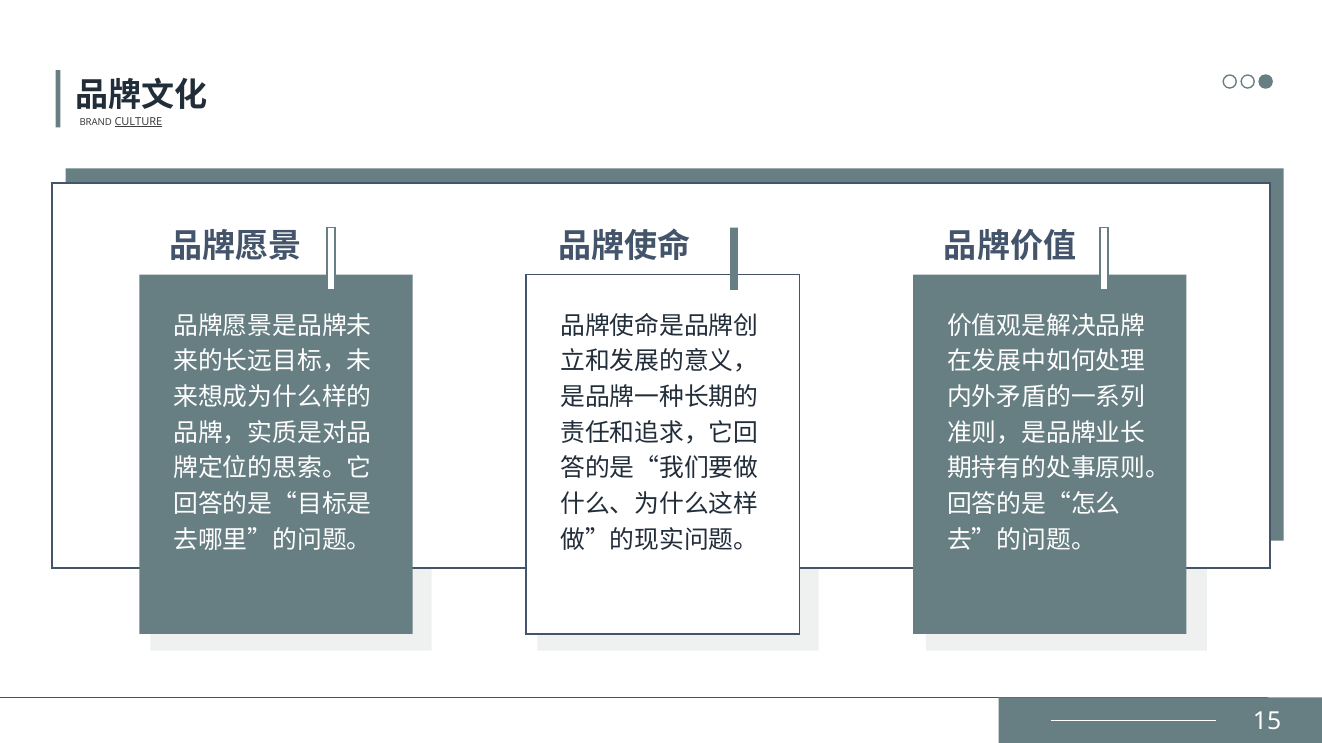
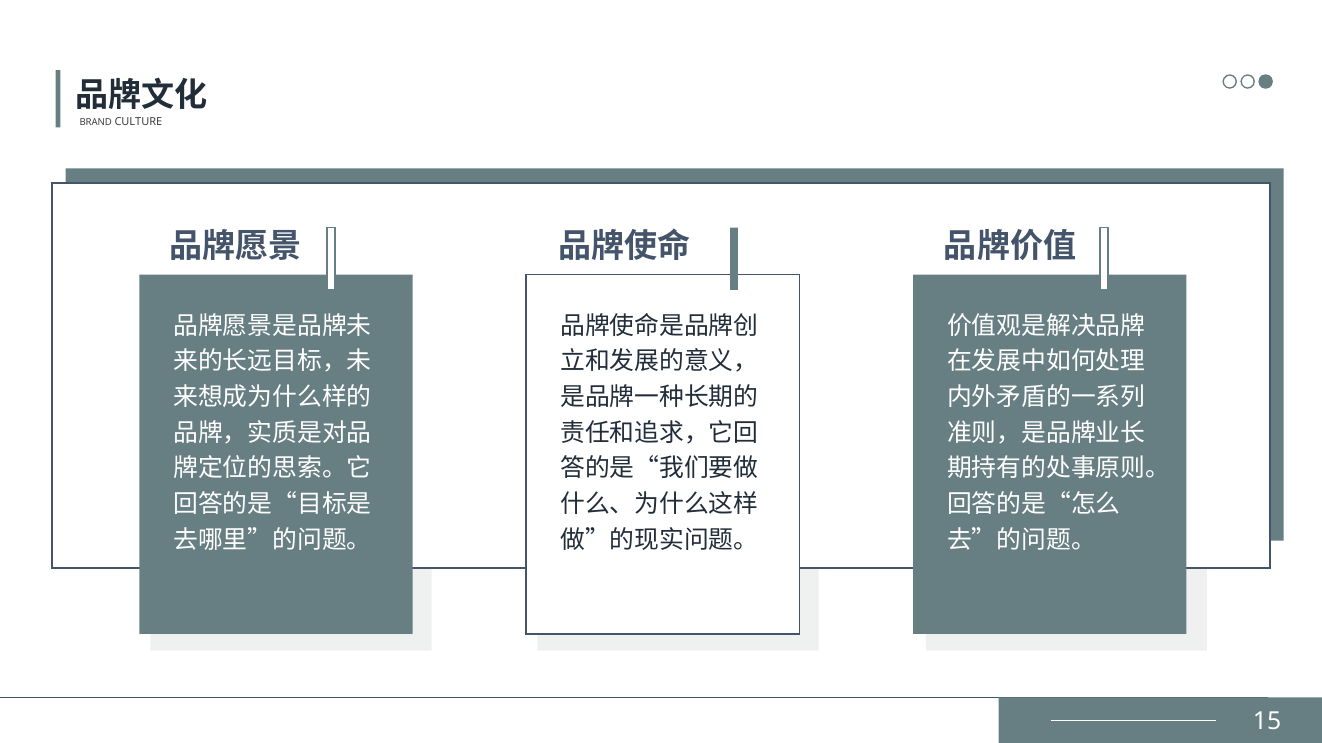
CULTURE underline: present -> none
